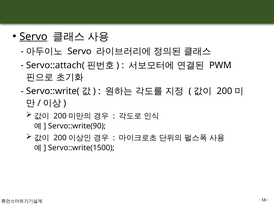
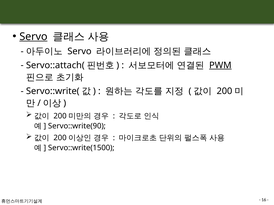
PWM underline: none -> present
